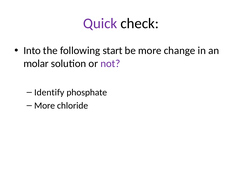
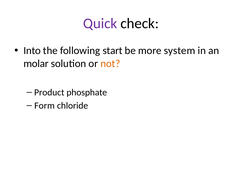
change: change -> system
not colour: purple -> orange
Identify: Identify -> Product
More at (45, 106): More -> Form
